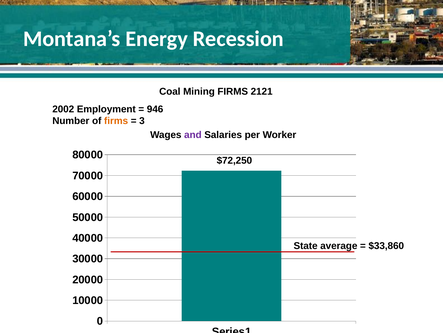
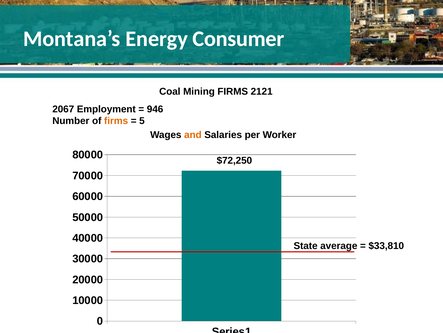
Recession: Recession -> Consumer
2002: 2002 -> 2067
3: 3 -> 5
and colour: purple -> orange
$33,860: $33,860 -> $33,810
